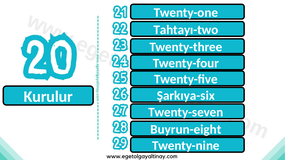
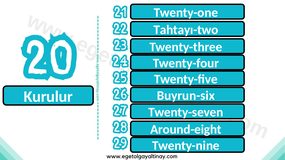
Şarkıya-six: Şarkıya-six -> Buyrun-six
Buyrun-eight: Buyrun-eight -> Around-eight
